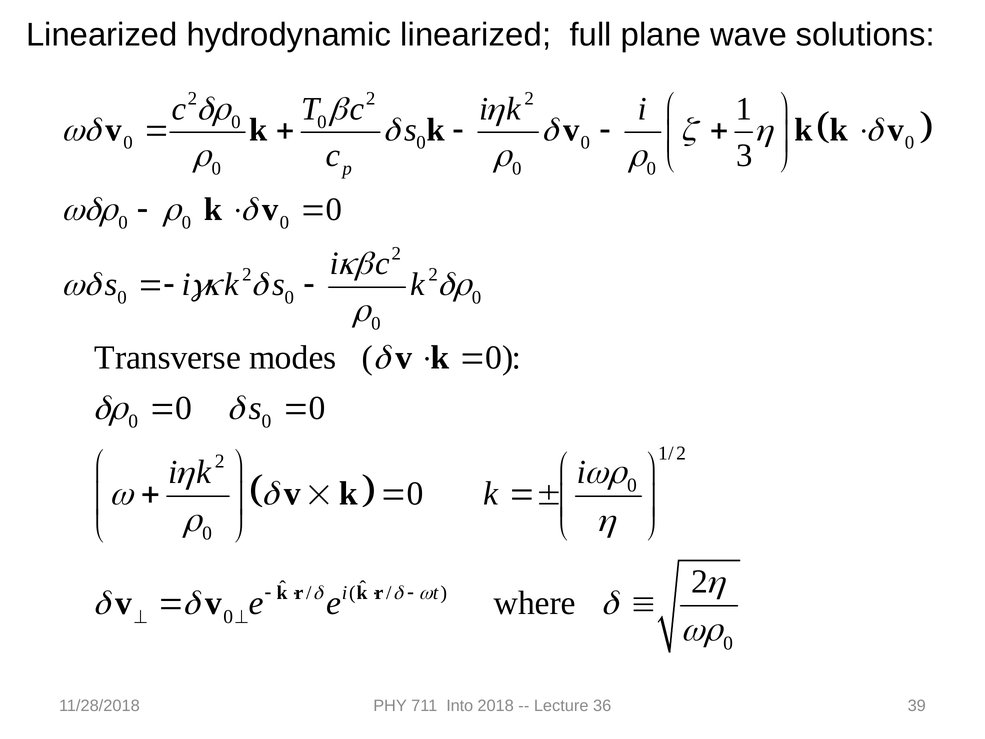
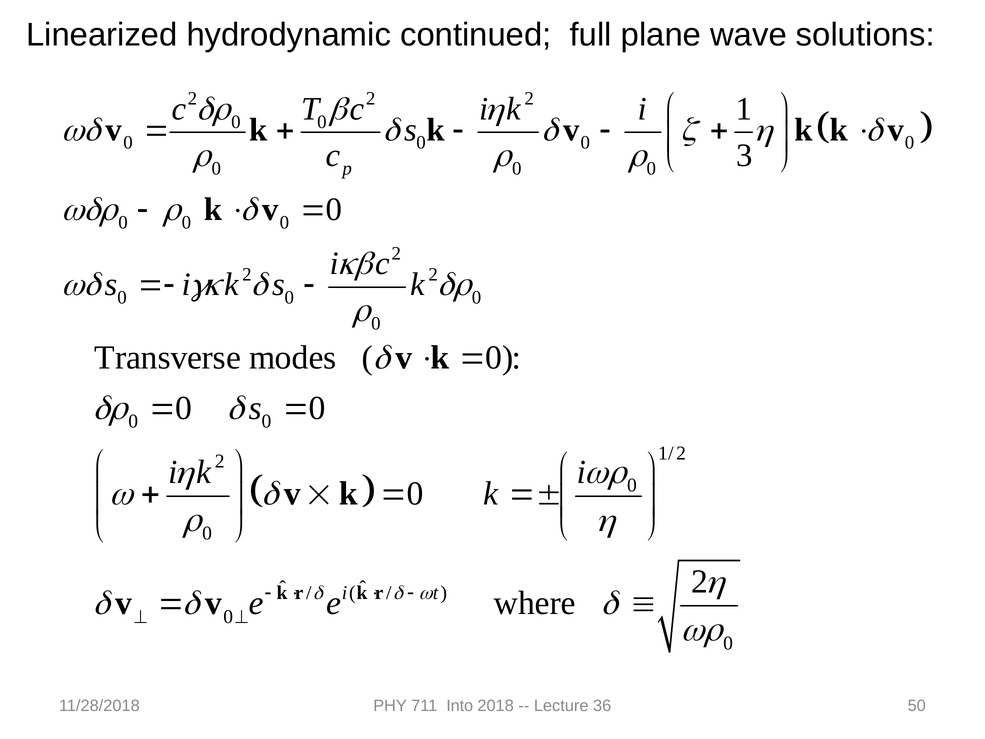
hydrodynamic linearized: linearized -> continued
39: 39 -> 50
